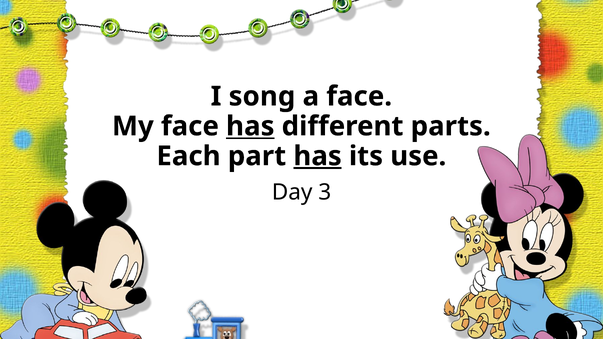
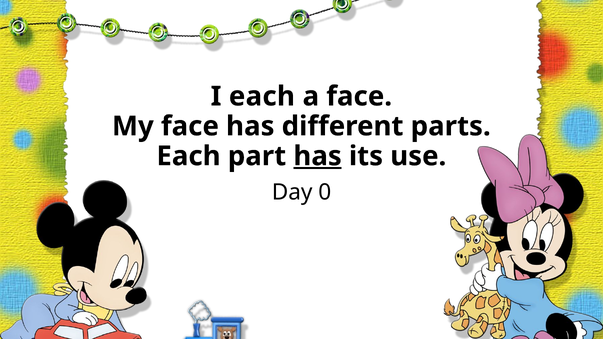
I song: song -> each
has at (250, 126) underline: present -> none
3: 3 -> 0
